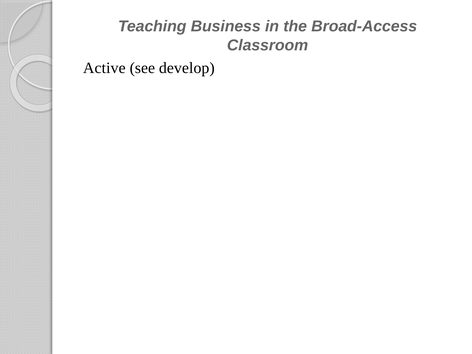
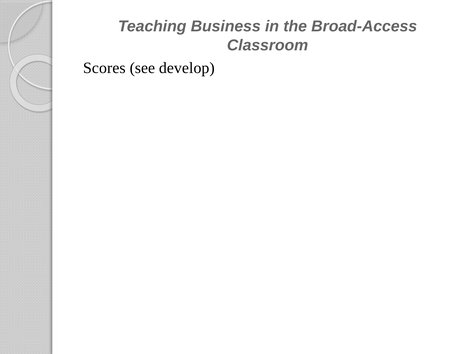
Active: Active -> Scores
